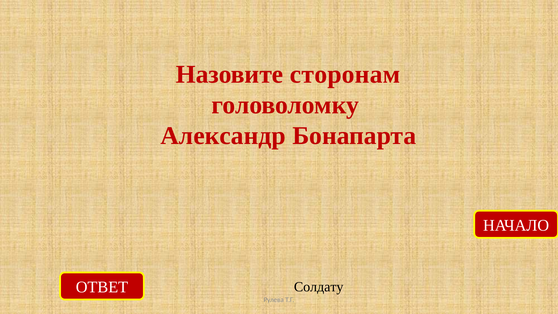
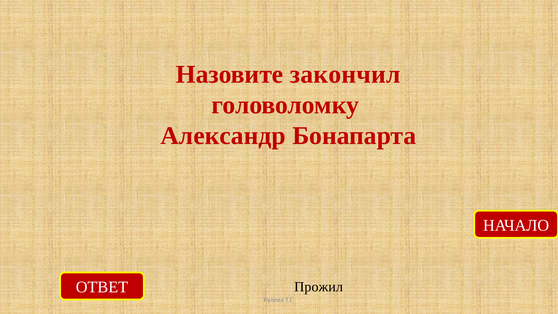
сторонам: сторонам -> закончил
Солдату: Солдату -> Прожил
